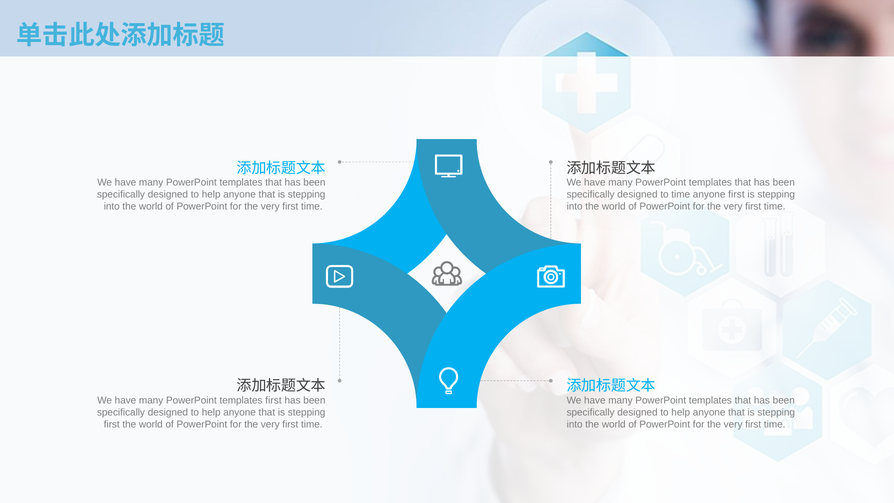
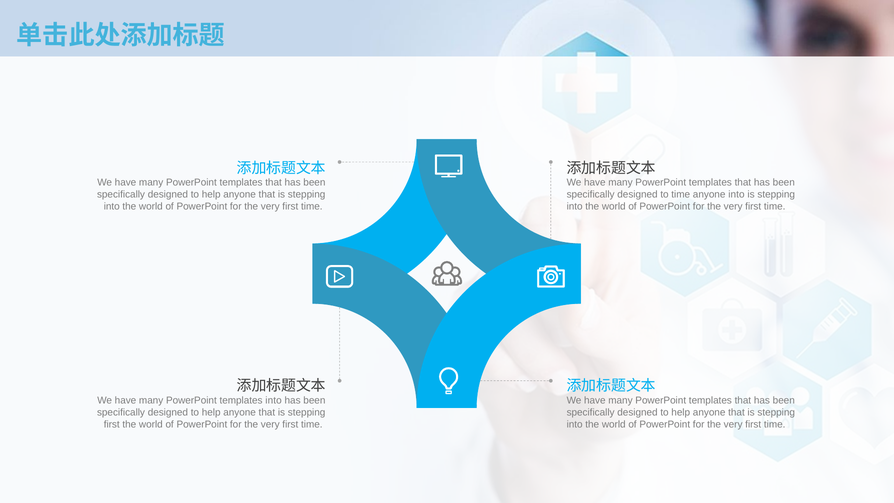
anyone first: first -> into
templates first: first -> into
